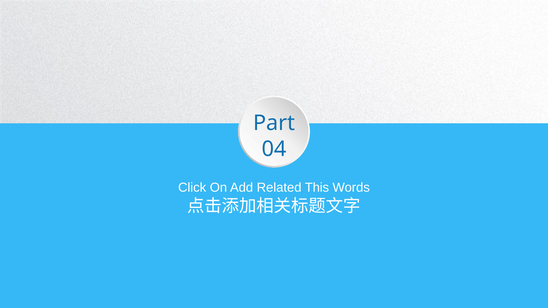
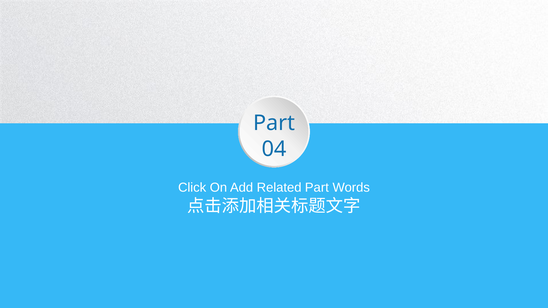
Related This: This -> Part
